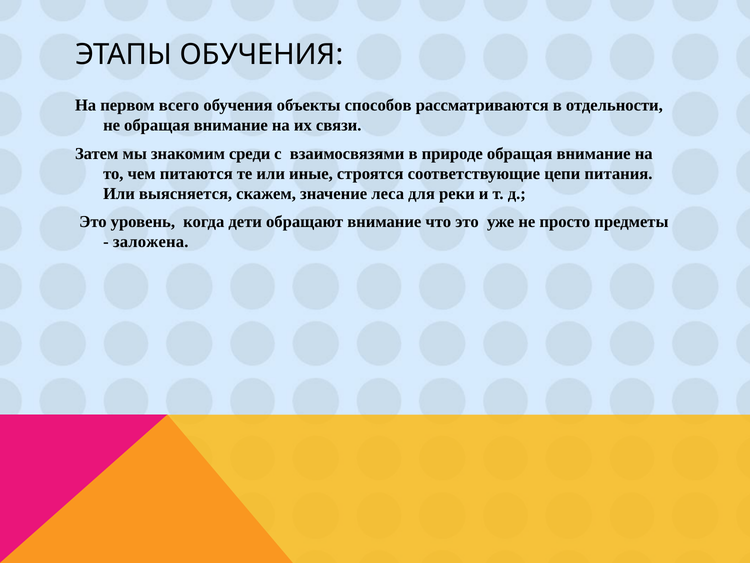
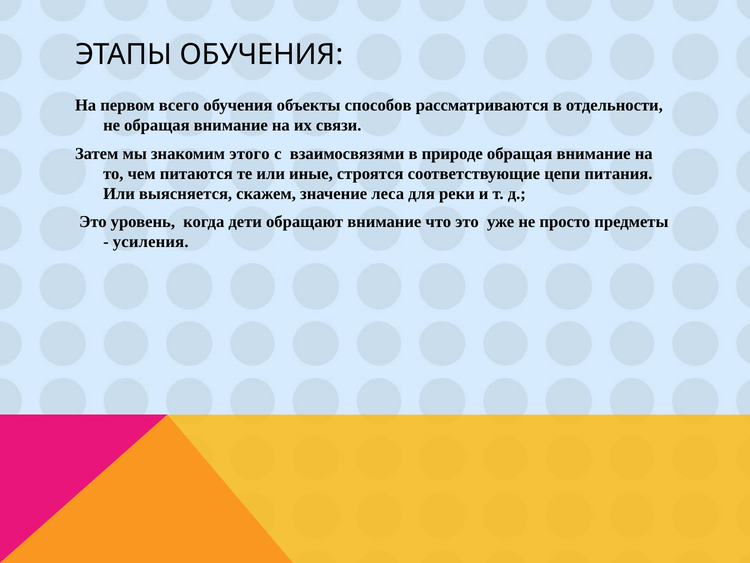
среди: среди -> этого
заложена: заложена -> усиления
